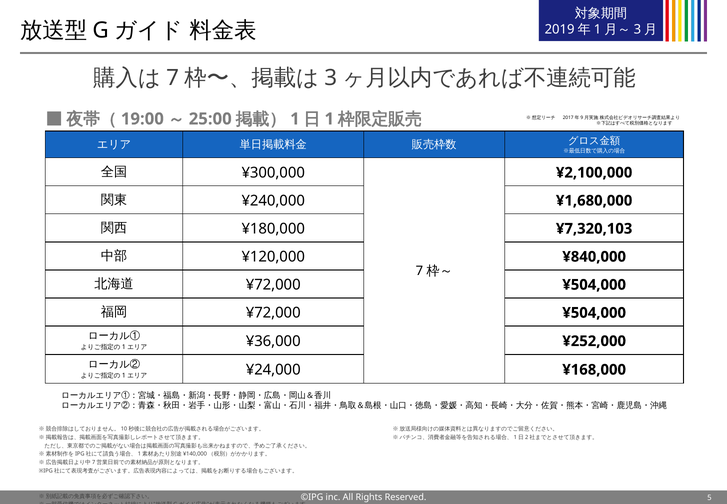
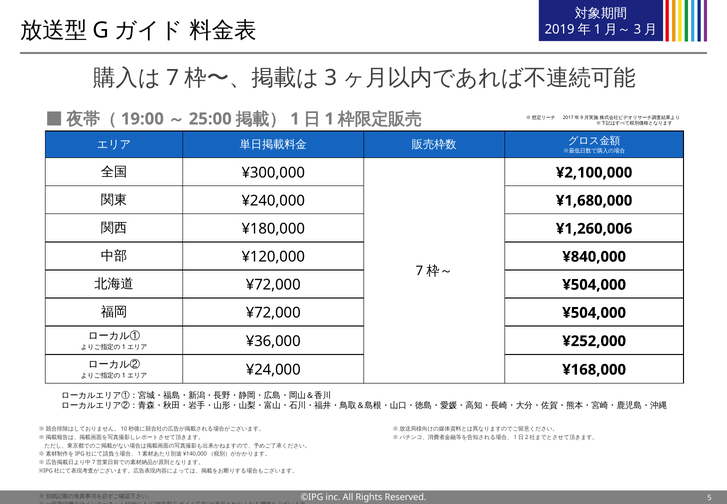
¥7,320,103: ¥7,320,103 -> ¥1,260,006
